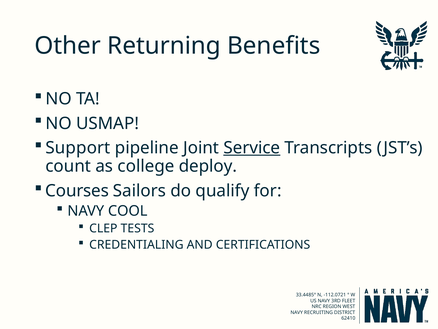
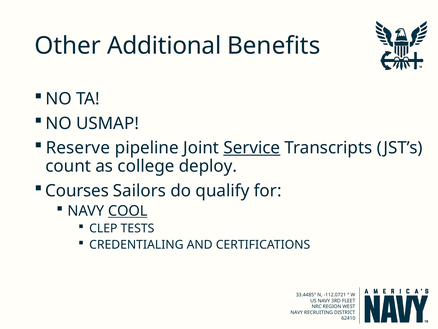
Returning: Returning -> Additional
Support: Support -> Reserve
COOL underline: none -> present
